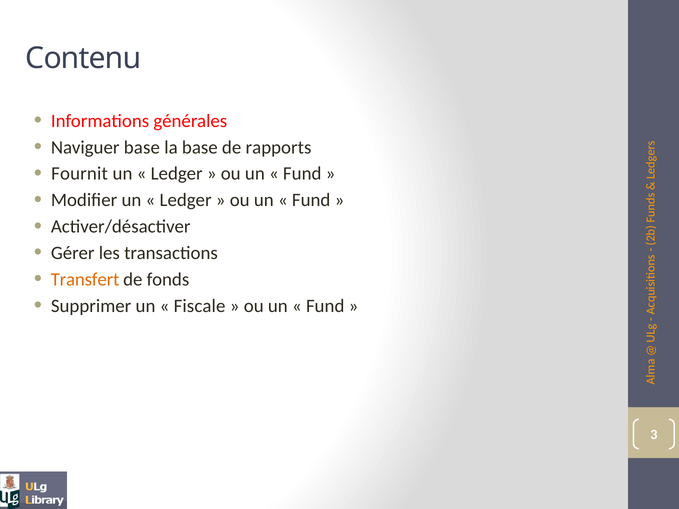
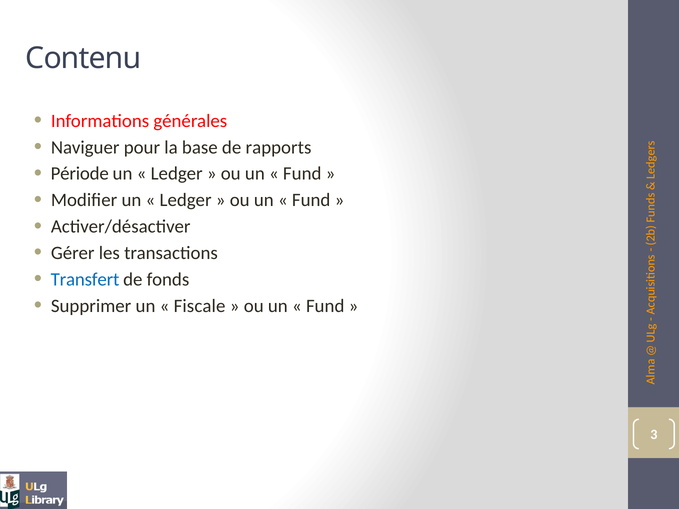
Naviguer base: base -> pour
Fournit: Fournit -> Période
Transfert colour: orange -> blue
